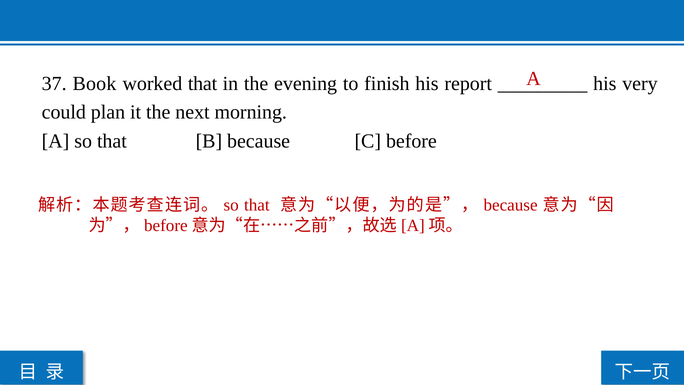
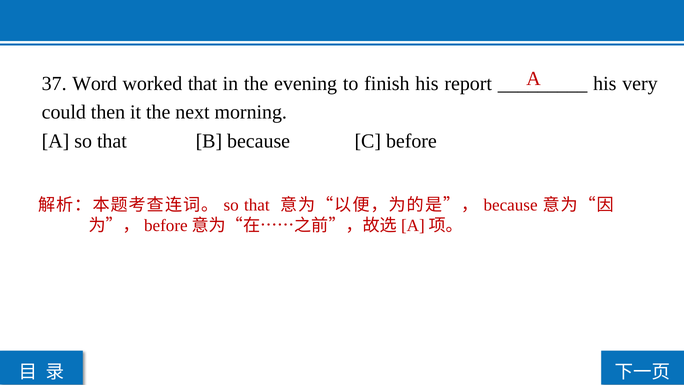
Book: Book -> Word
plan: plan -> then
